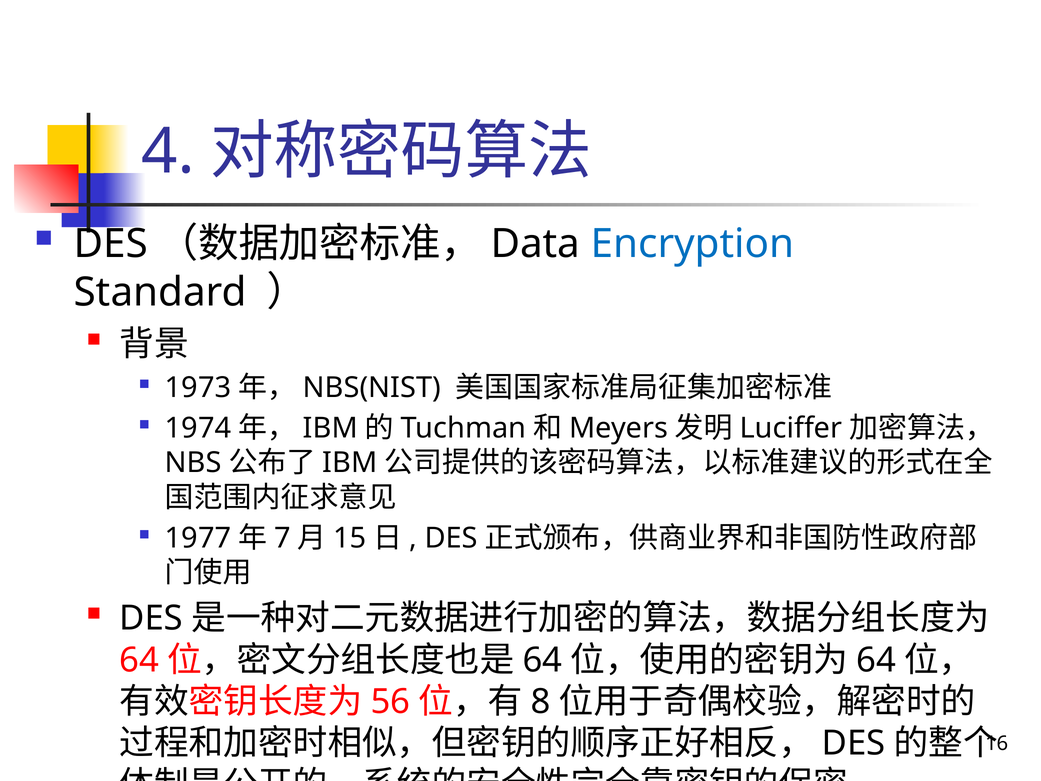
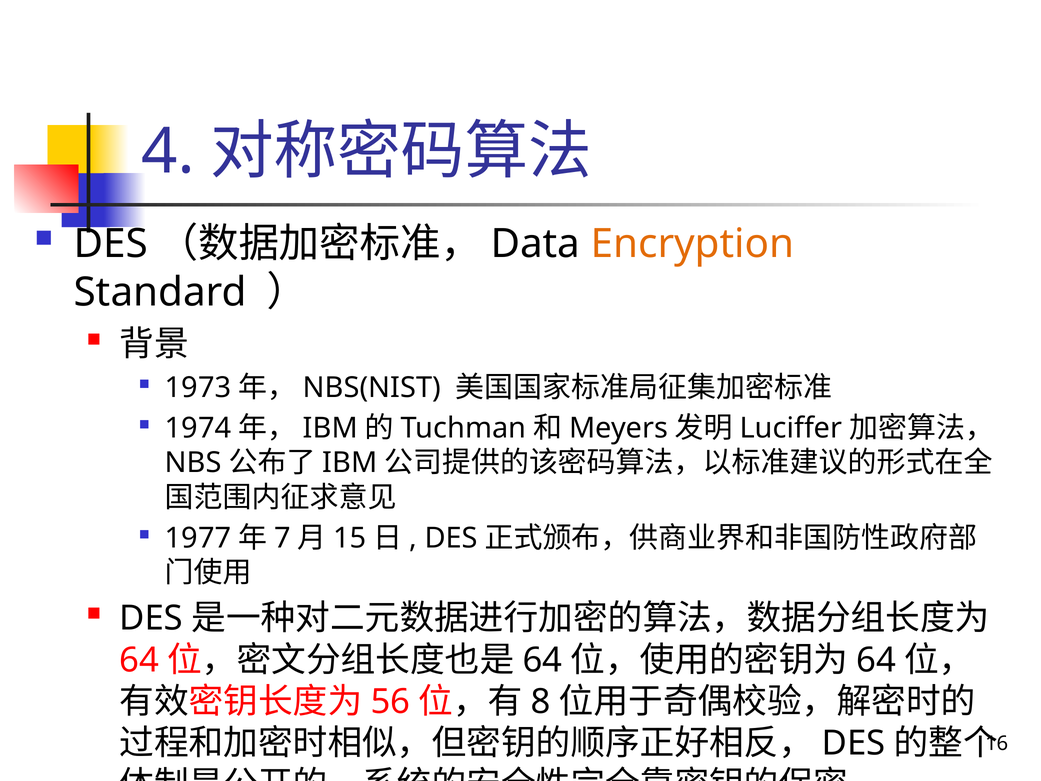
Encryption colour: blue -> orange
